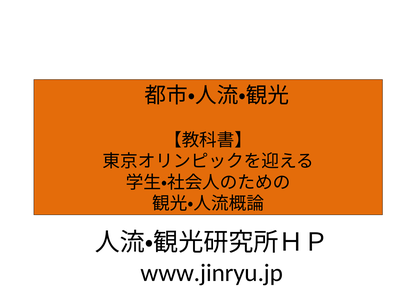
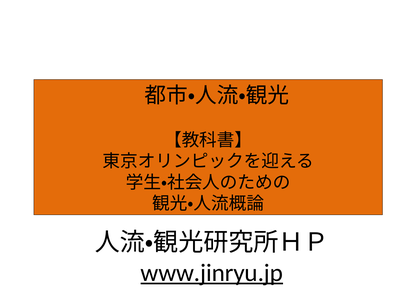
www.jinryu.jp underline: none -> present
